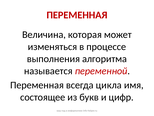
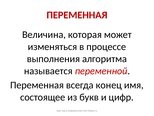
цикла: цикла -> конец
